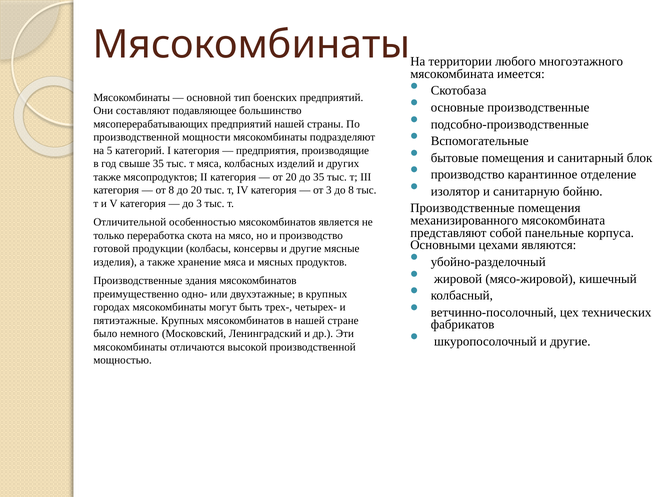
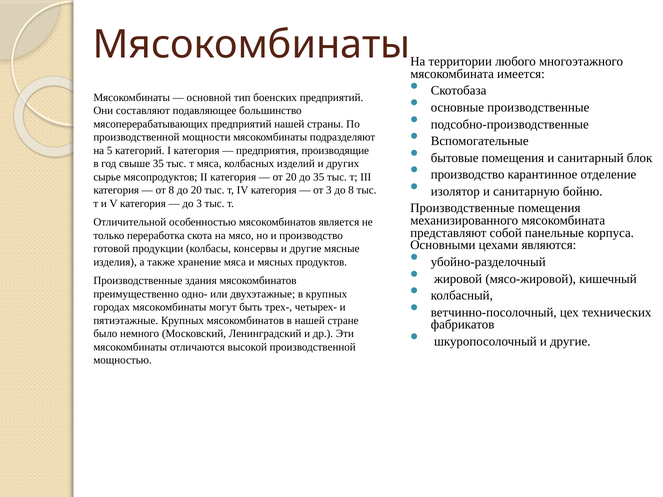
также at (107, 177): также -> сырье
